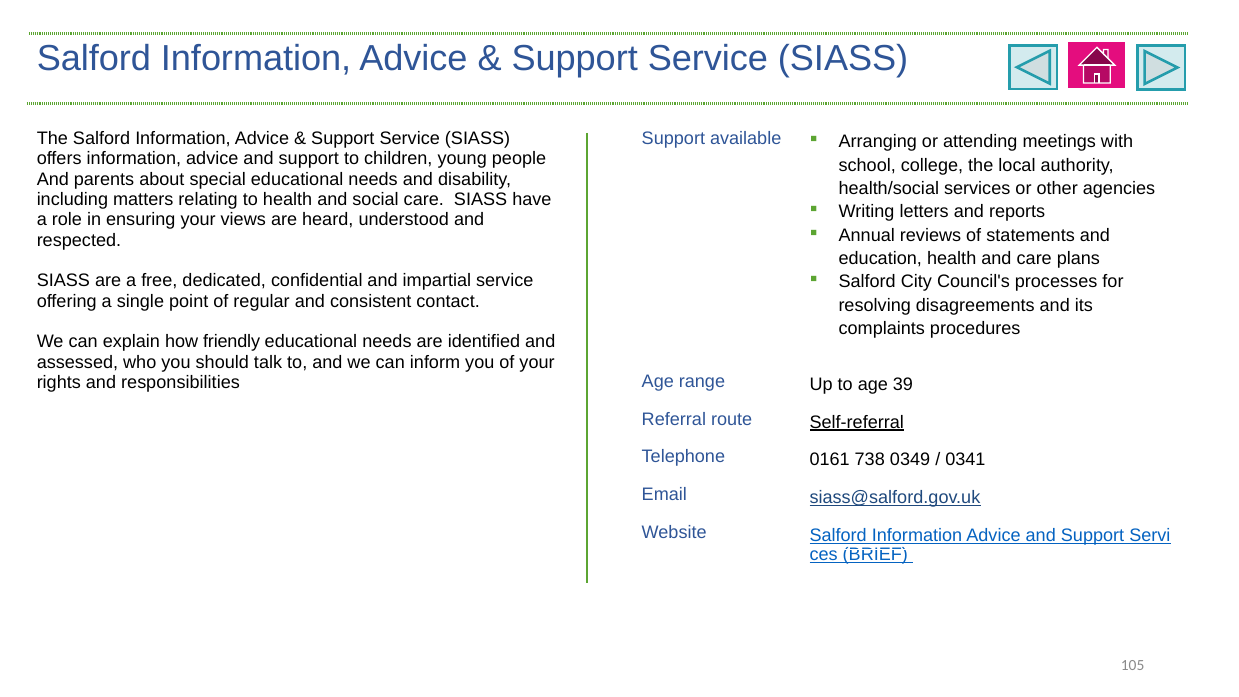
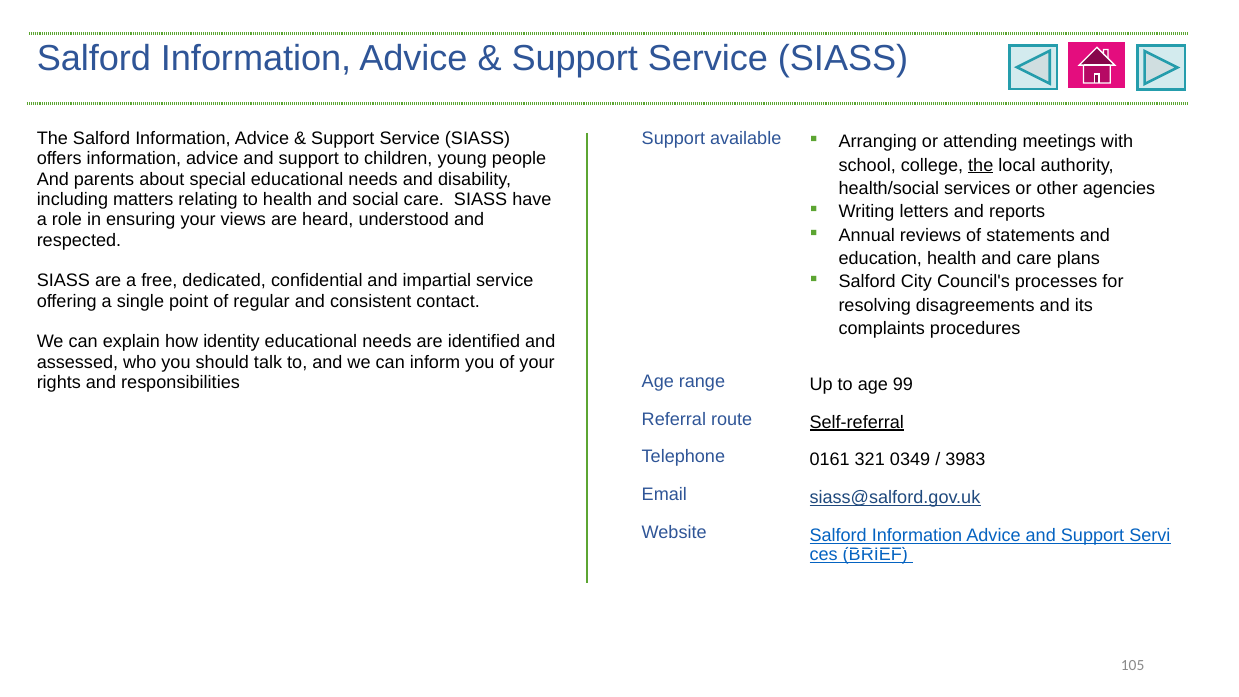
the at (981, 165) underline: none -> present
friendly: friendly -> identity
39: 39 -> 99
738: 738 -> 321
0341: 0341 -> 3983
